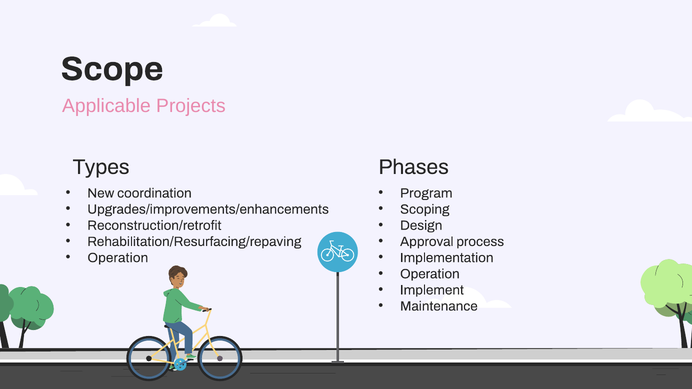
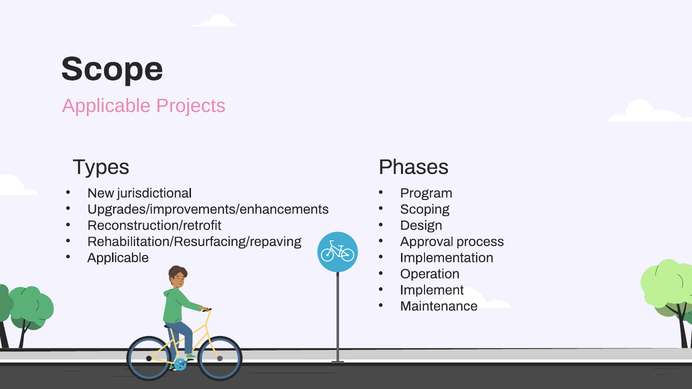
coordination: coordination -> jurisdictional
Operation at (118, 258): Operation -> Applicable
